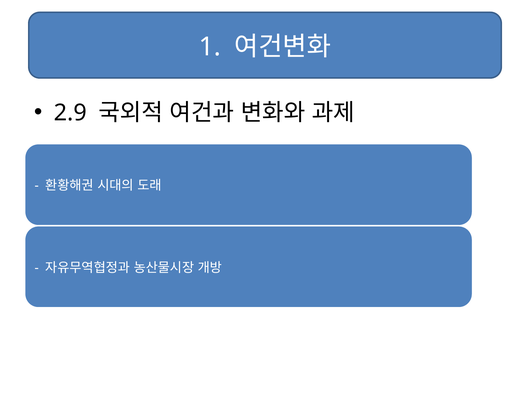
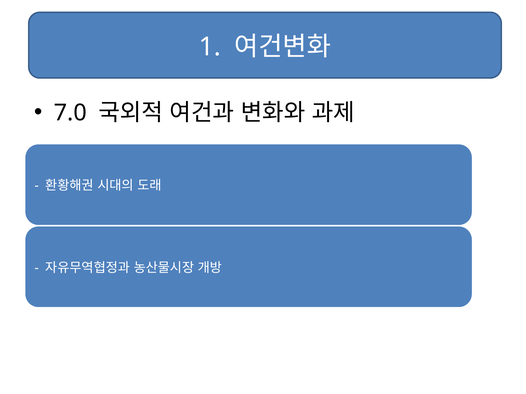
2.9: 2.9 -> 7.0
